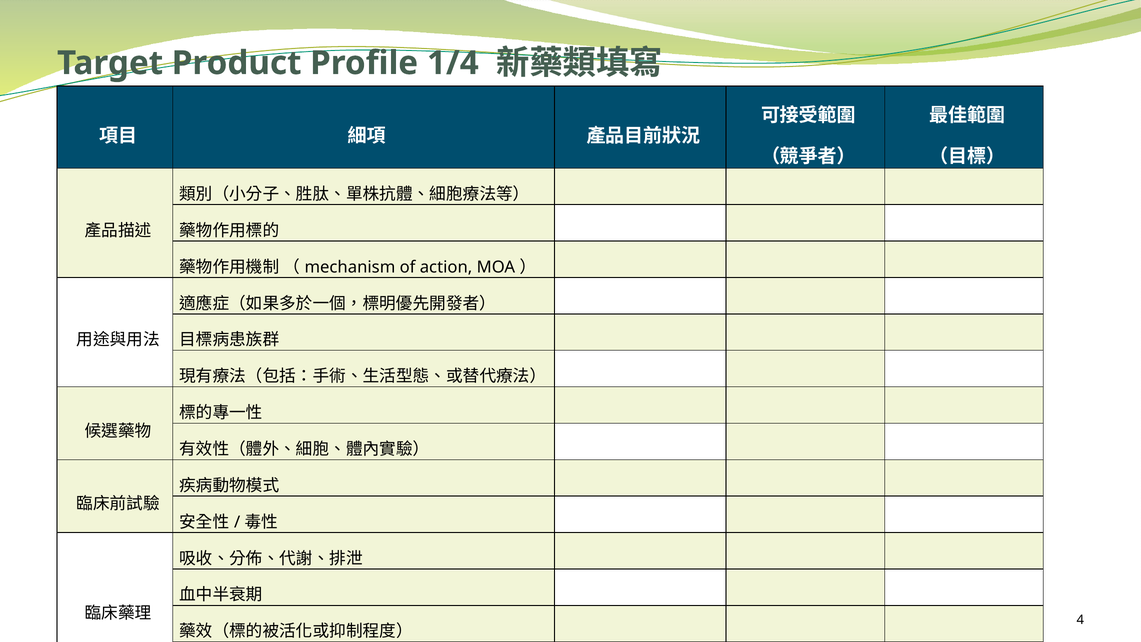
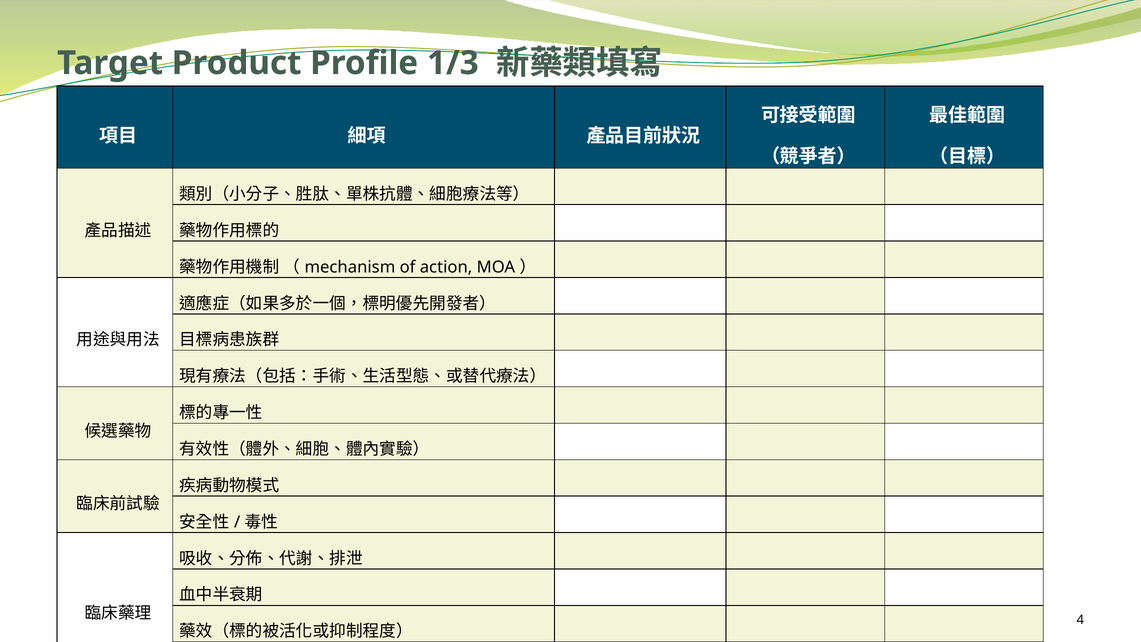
1/4: 1/4 -> 1/3
